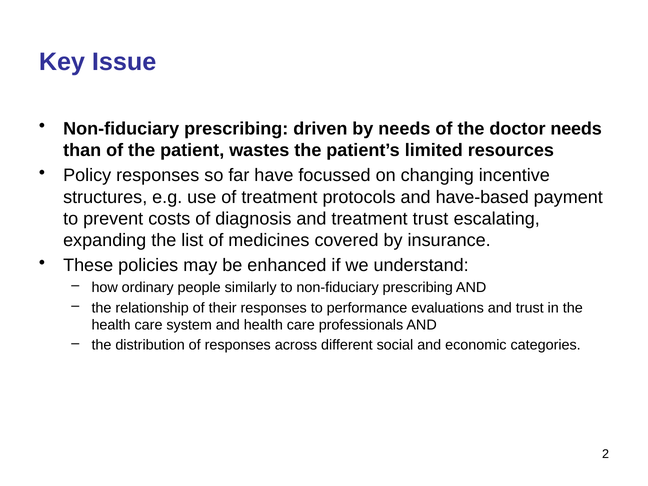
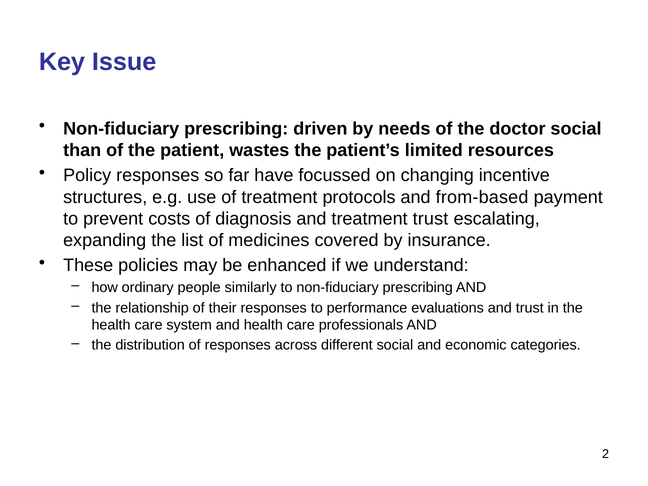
doctor needs: needs -> social
have-based: have-based -> from-based
